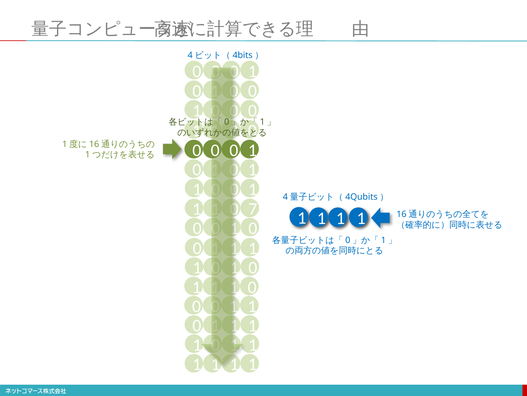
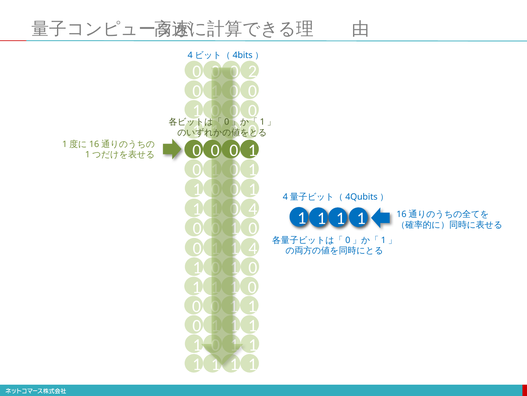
1 at (253, 71): 1 -> 2
7 at (253, 209): 7 -> 4
1 at (253, 248): 1 -> 4
